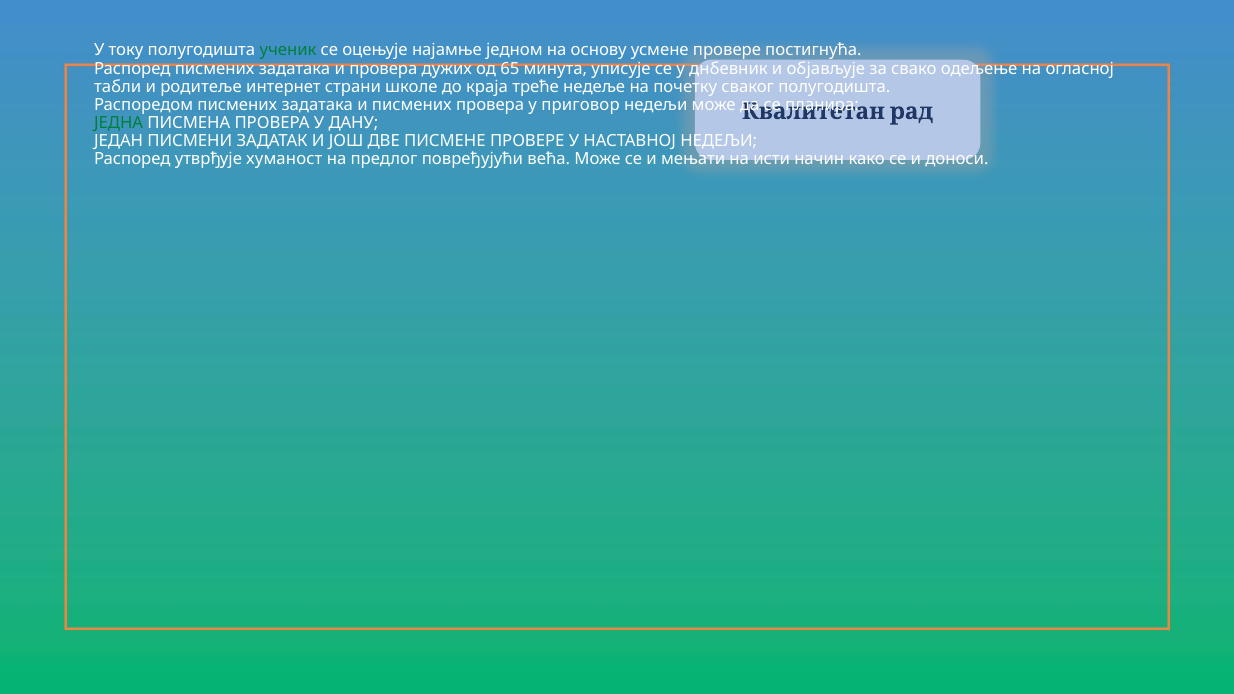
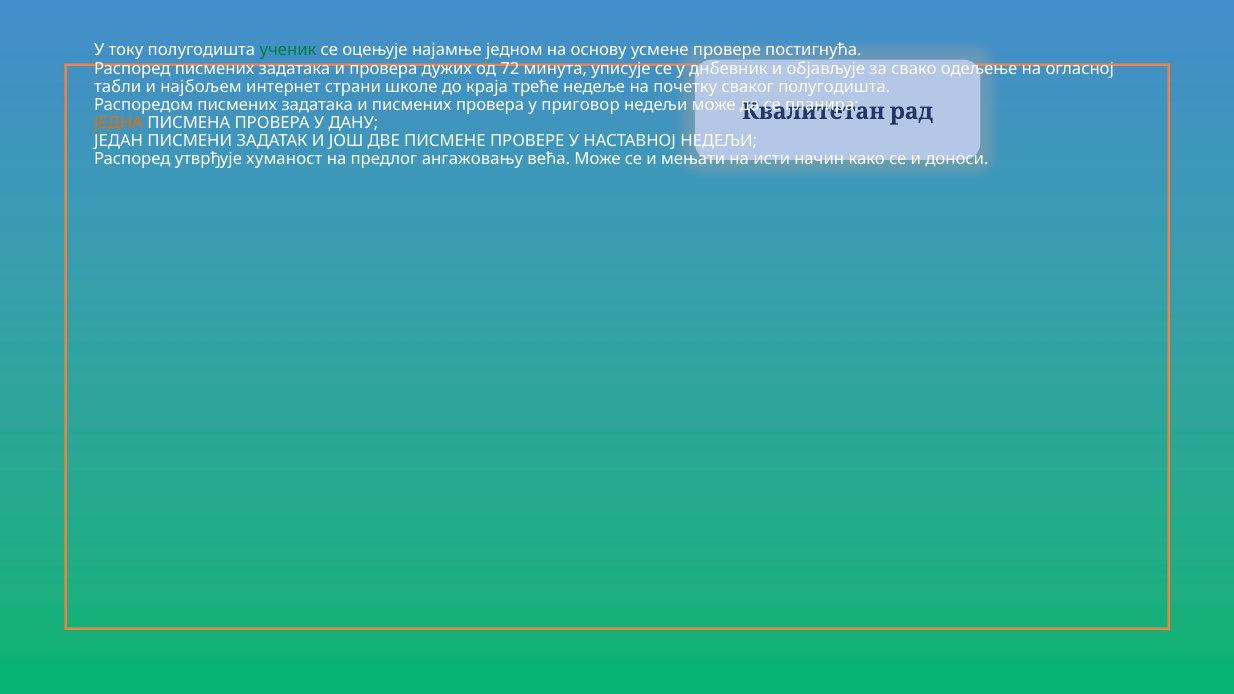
65: 65 -> 72
родитеље: родитеље -> најбољем
ЈЕДНА colour: green -> orange
повређујући: повређујући -> ангажовању
